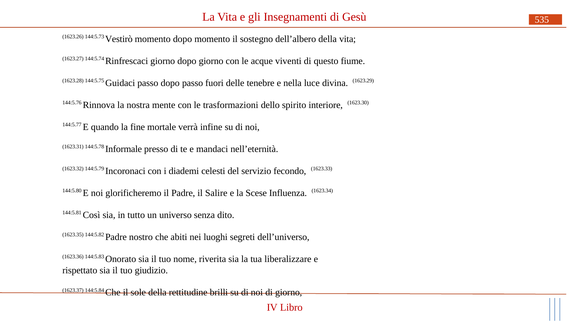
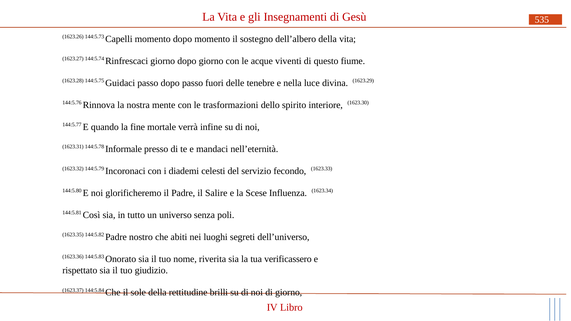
Vestirò: Vestirò -> Capelli
dito: dito -> poli
liberalizzare: liberalizzare -> verificassero
